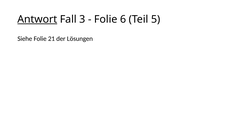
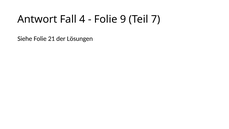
Antwort underline: present -> none
3: 3 -> 4
6: 6 -> 9
5: 5 -> 7
